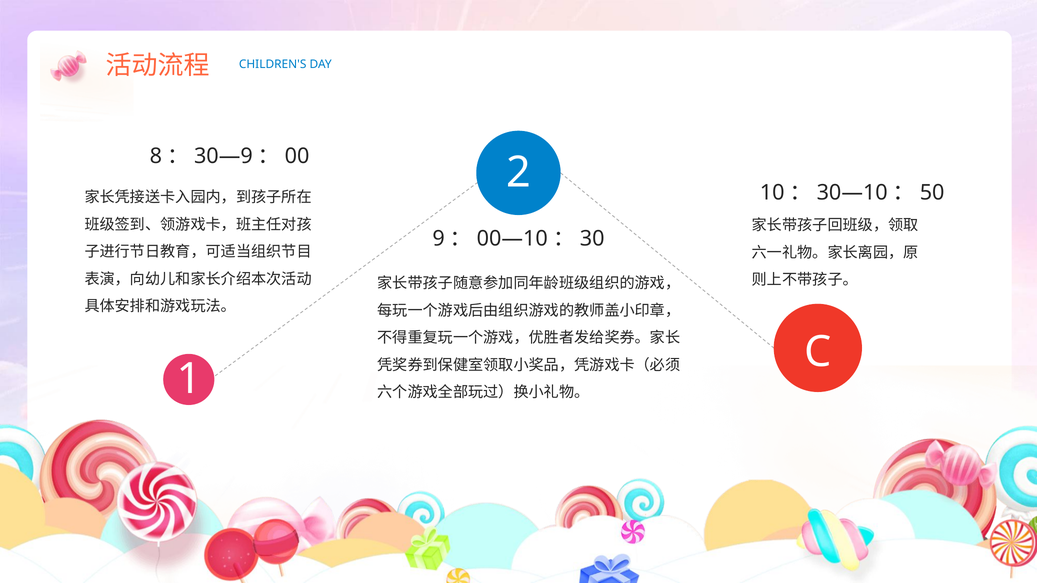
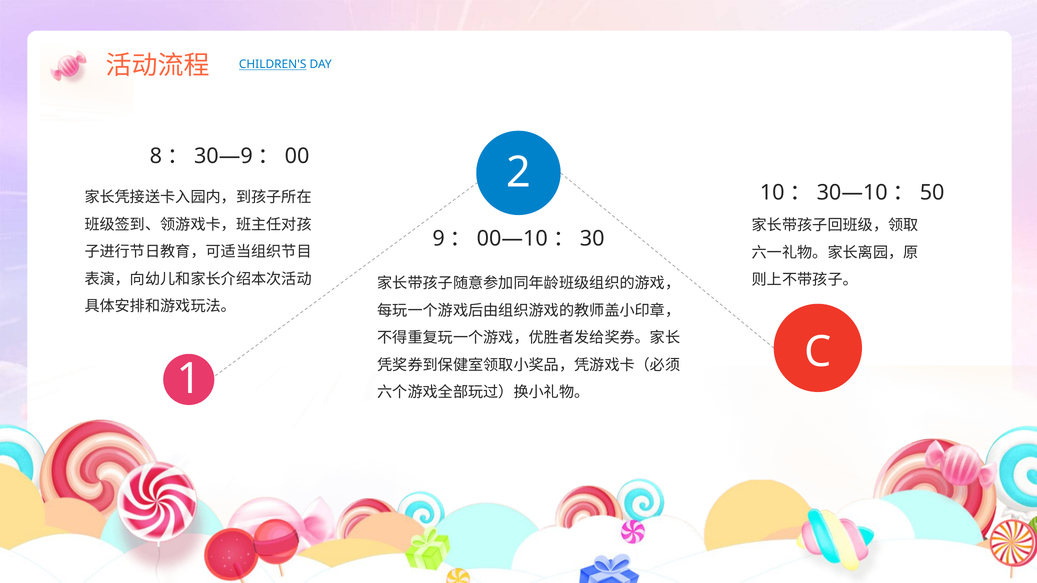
CHILDREN'S underline: none -> present
